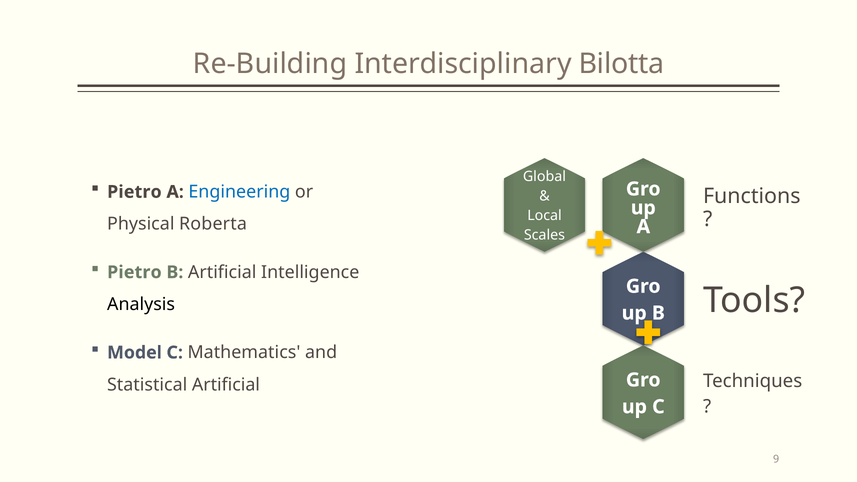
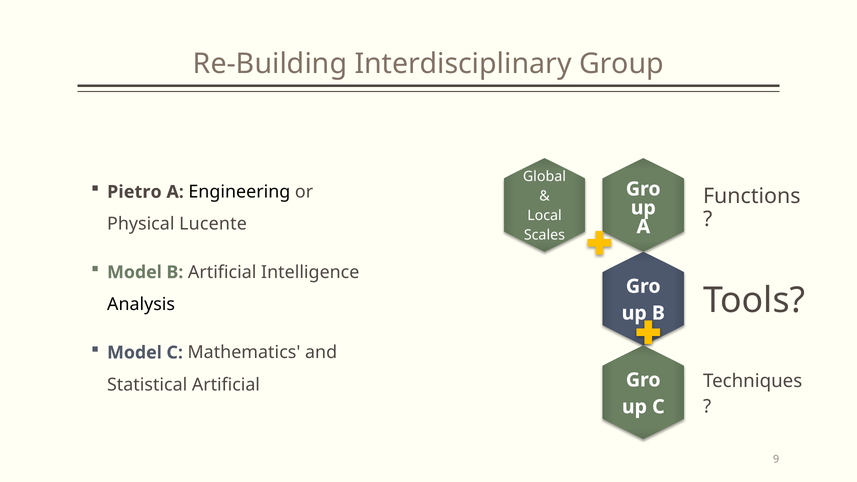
Bilotta: Bilotta -> Group
Engineering colour: blue -> black
Roberta: Roberta -> Lucente
Pietro at (134, 272): Pietro -> Model
